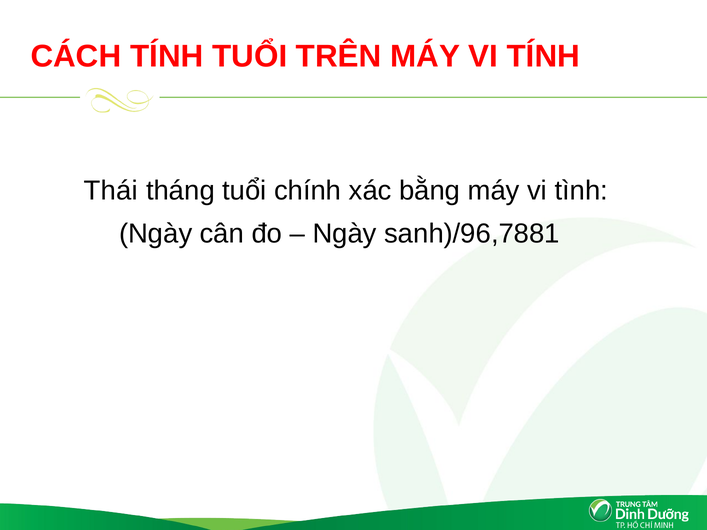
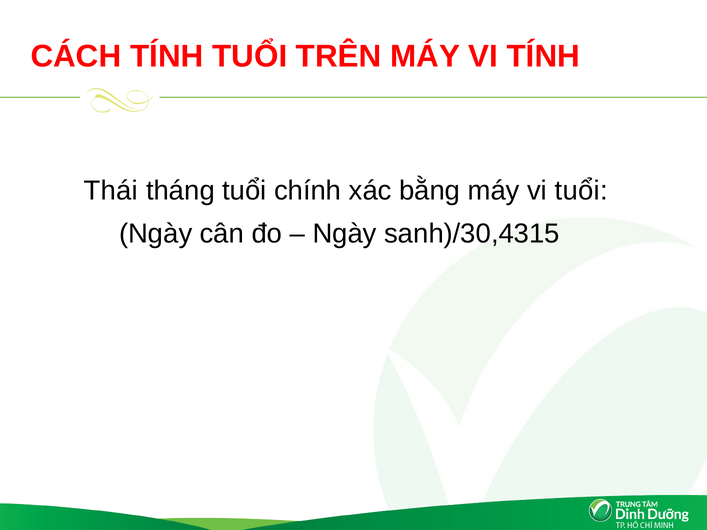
vi tình: tình -> tuổi
sanh)/96,7881: sanh)/96,7881 -> sanh)/30,4315
